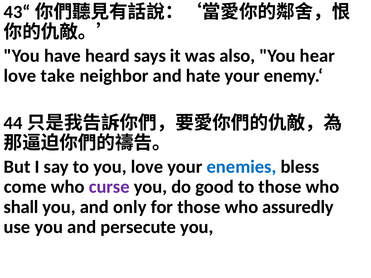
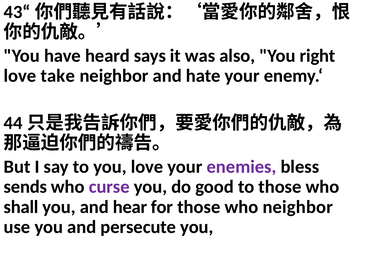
hear: hear -> right
enemies colour: blue -> purple
come: come -> sends
only: only -> hear
who assuredly: assuredly -> neighbor
